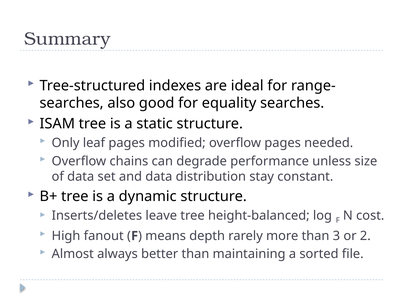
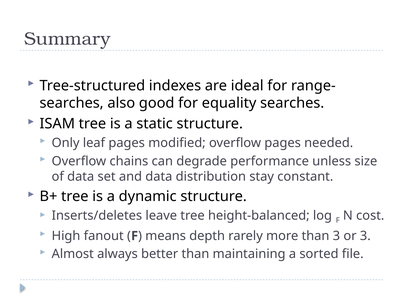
or 2: 2 -> 3
